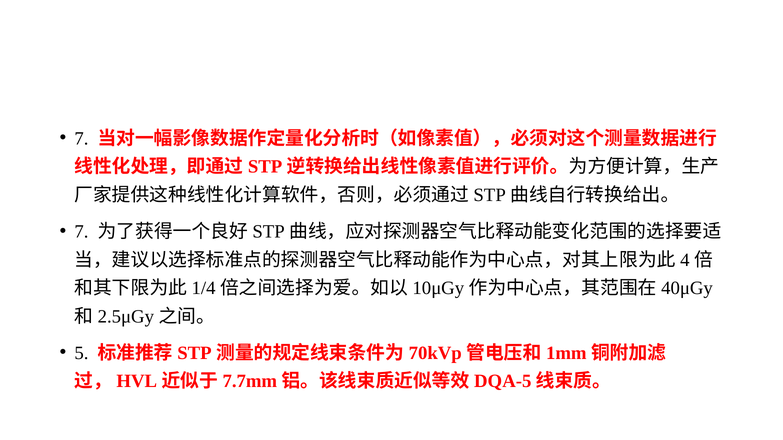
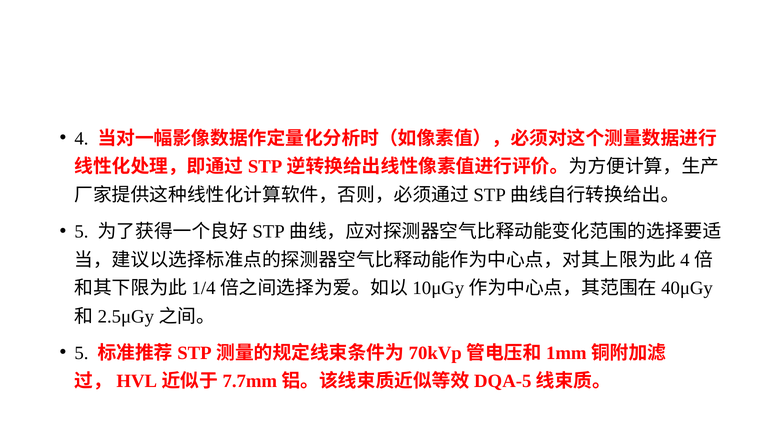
7 at (81, 139): 7 -> 4
7 at (81, 232): 7 -> 5
